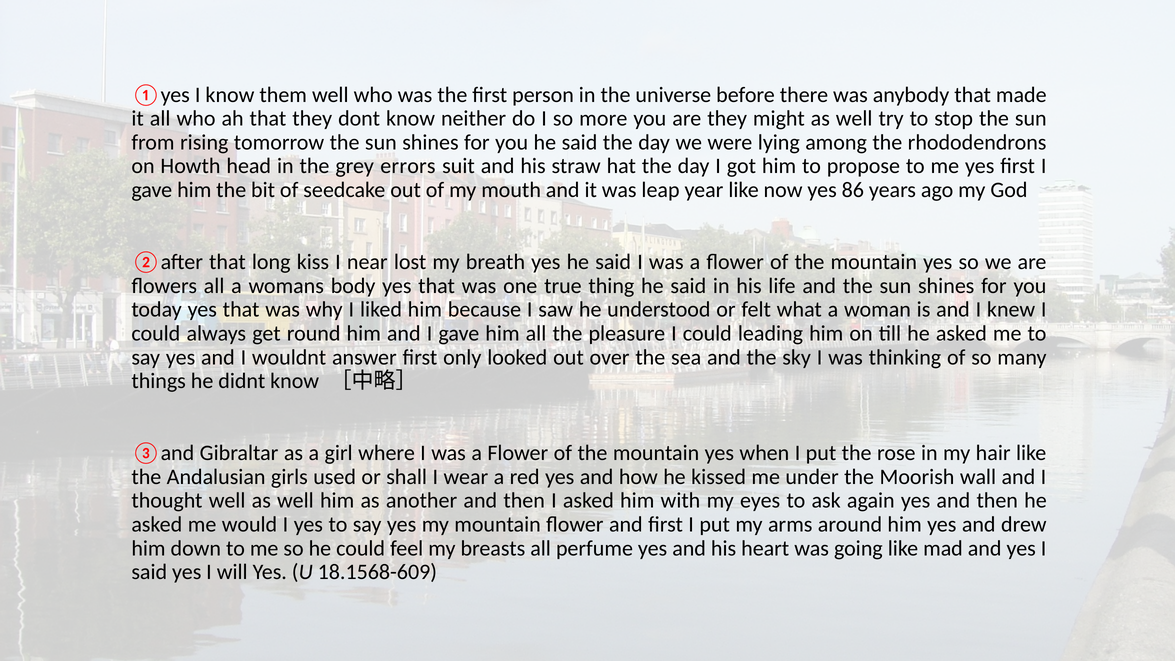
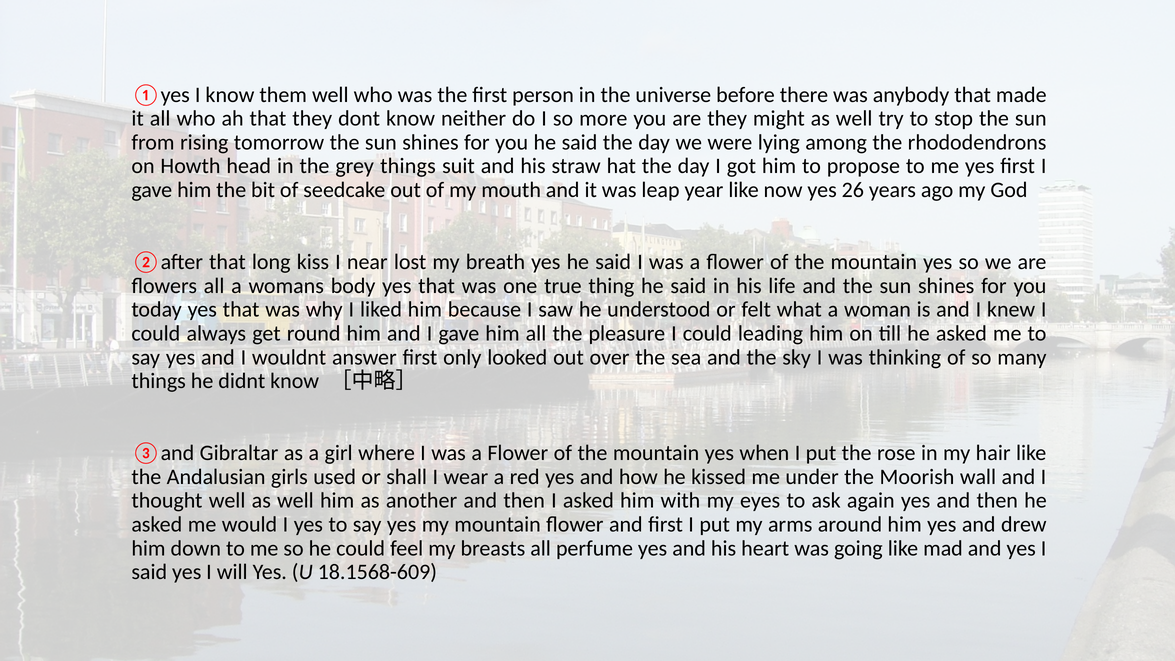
grey errors: errors -> things
86: 86 -> 26
